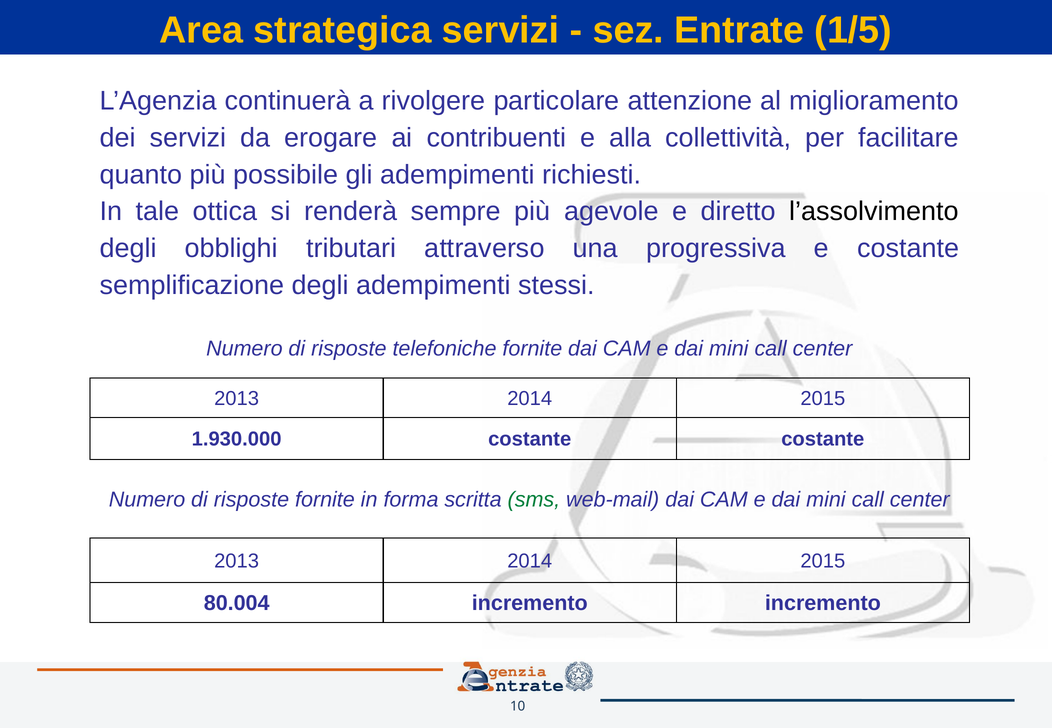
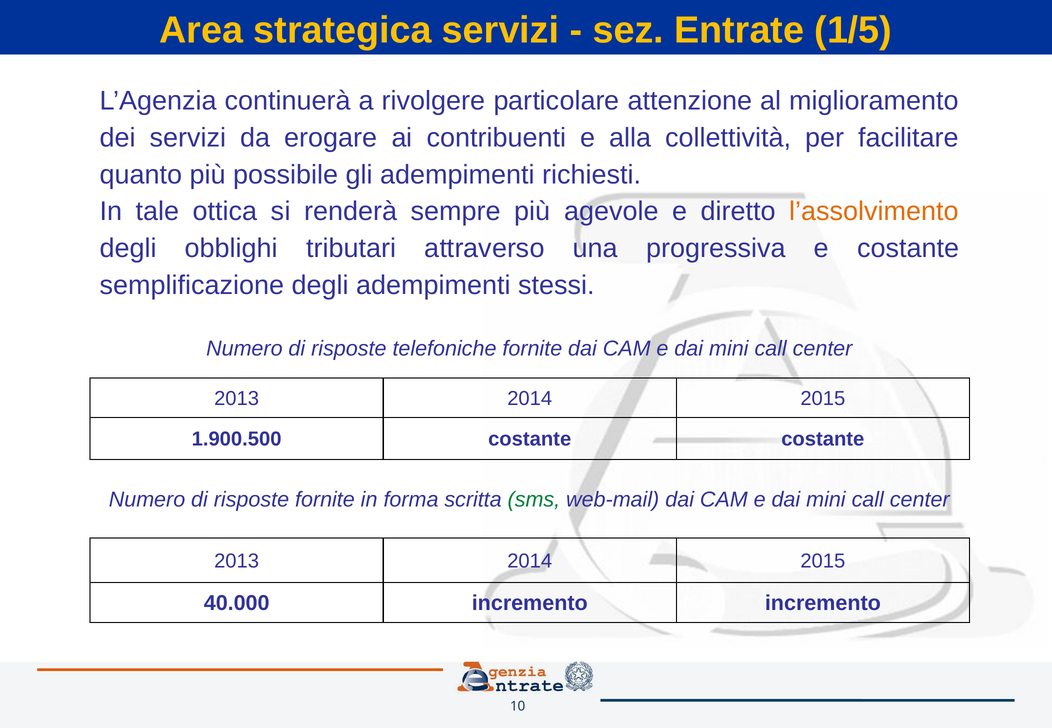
l’assolvimento colour: black -> orange
1.930.000: 1.930.000 -> 1.900.500
80.004: 80.004 -> 40.000
